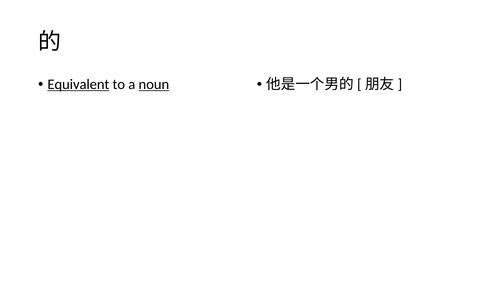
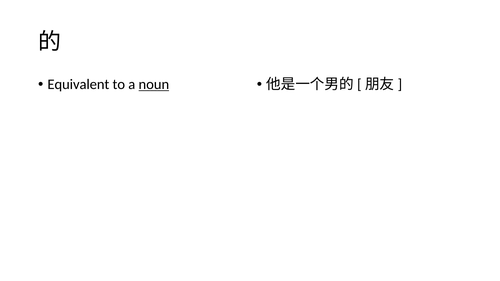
Equivalent underline: present -> none
